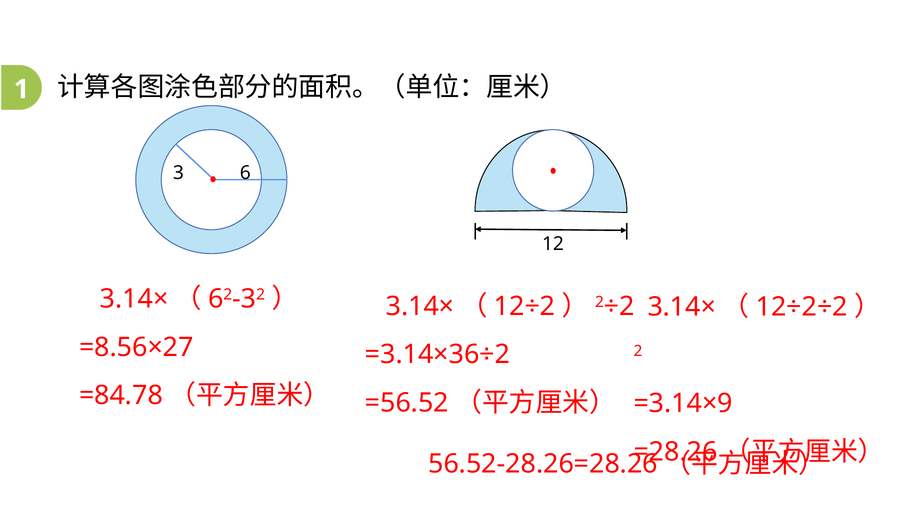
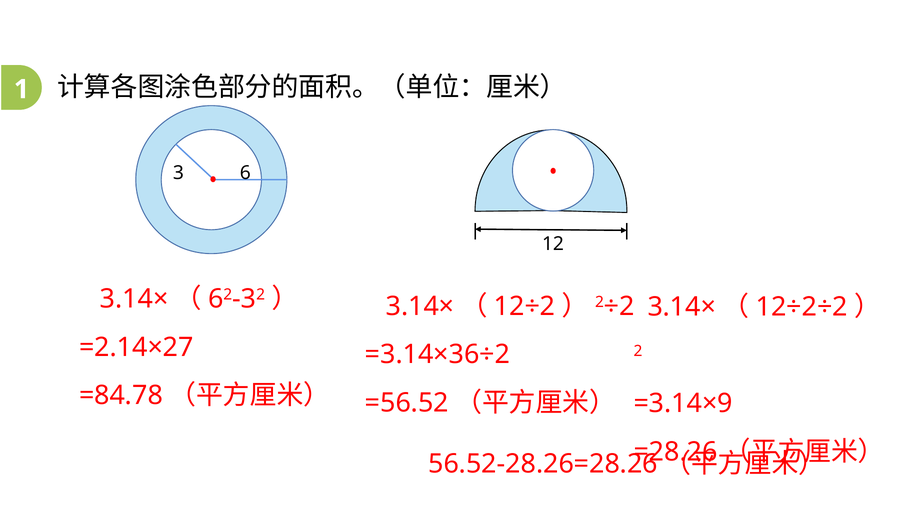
=8.56×27: =8.56×27 -> =2.14×27
